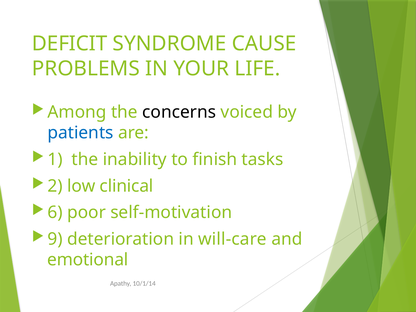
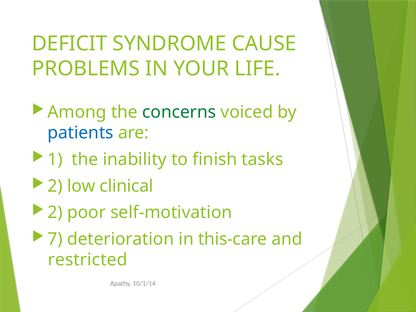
concerns colour: black -> green
6 at (55, 213): 6 -> 2
9: 9 -> 7
will-care: will-care -> this-care
emotional: emotional -> restricted
